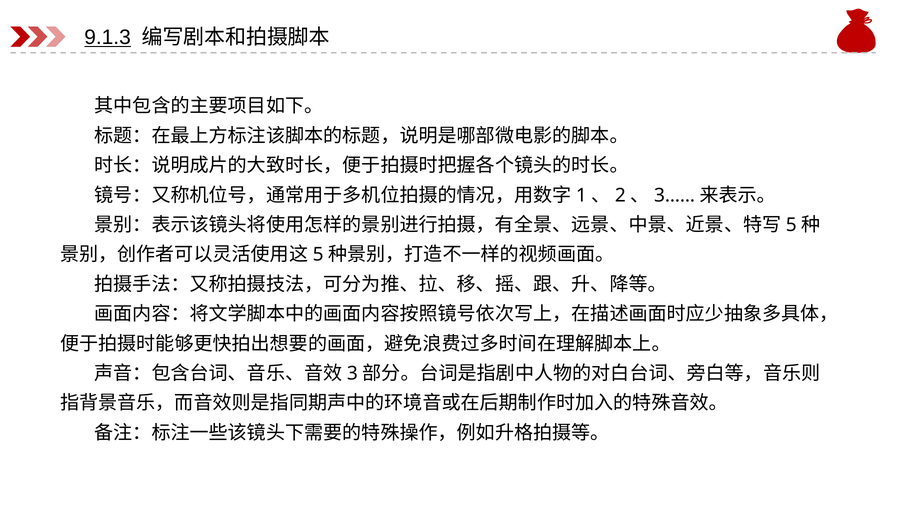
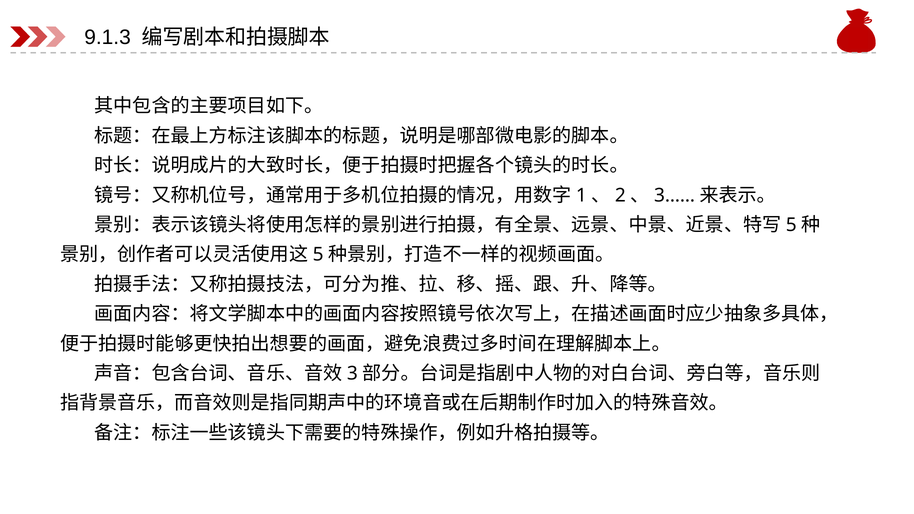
9.1.3 underline: present -> none
